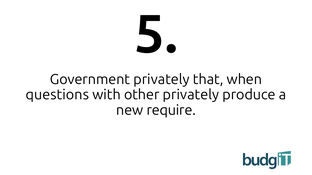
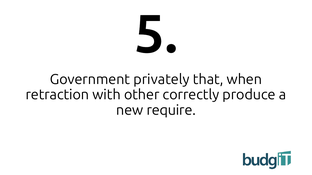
questions: questions -> retraction
other privately: privately -> correctly
